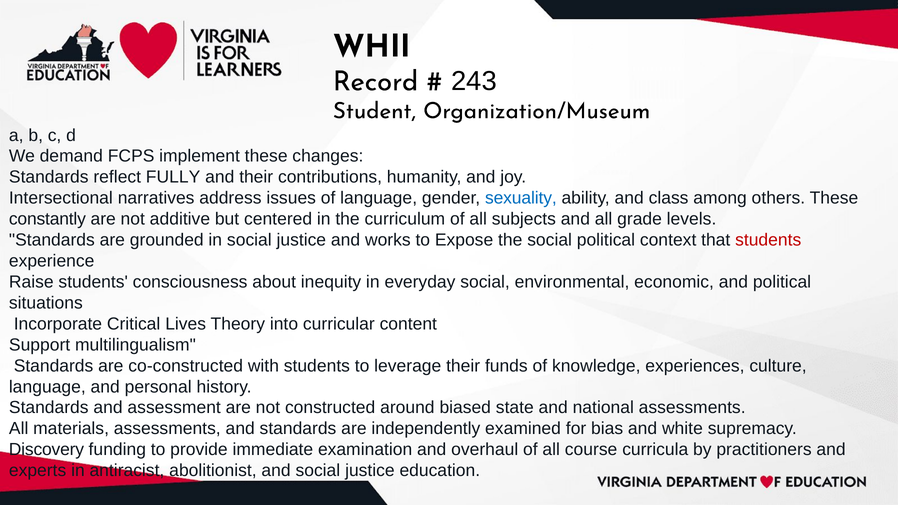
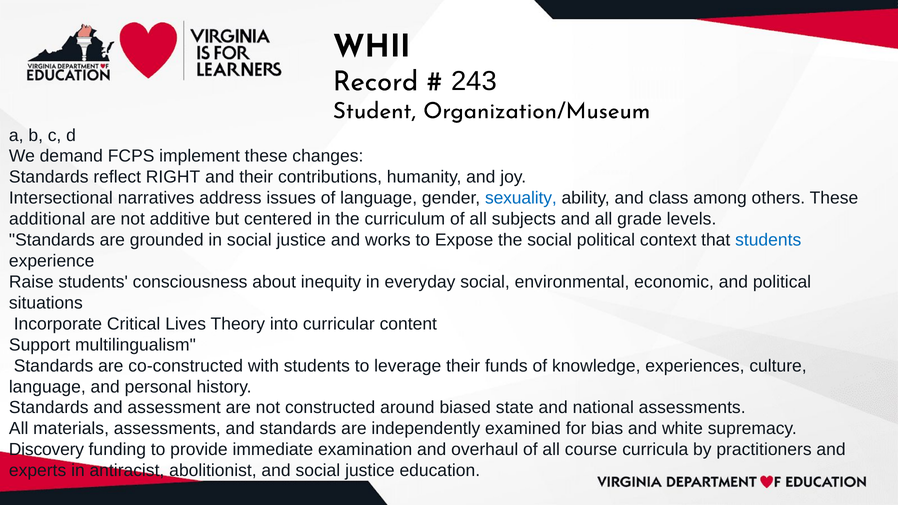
FULLY: FULLY -> RIGHT
constantly: constantly -> additional
students at (768, 240) colour: red -> blue
